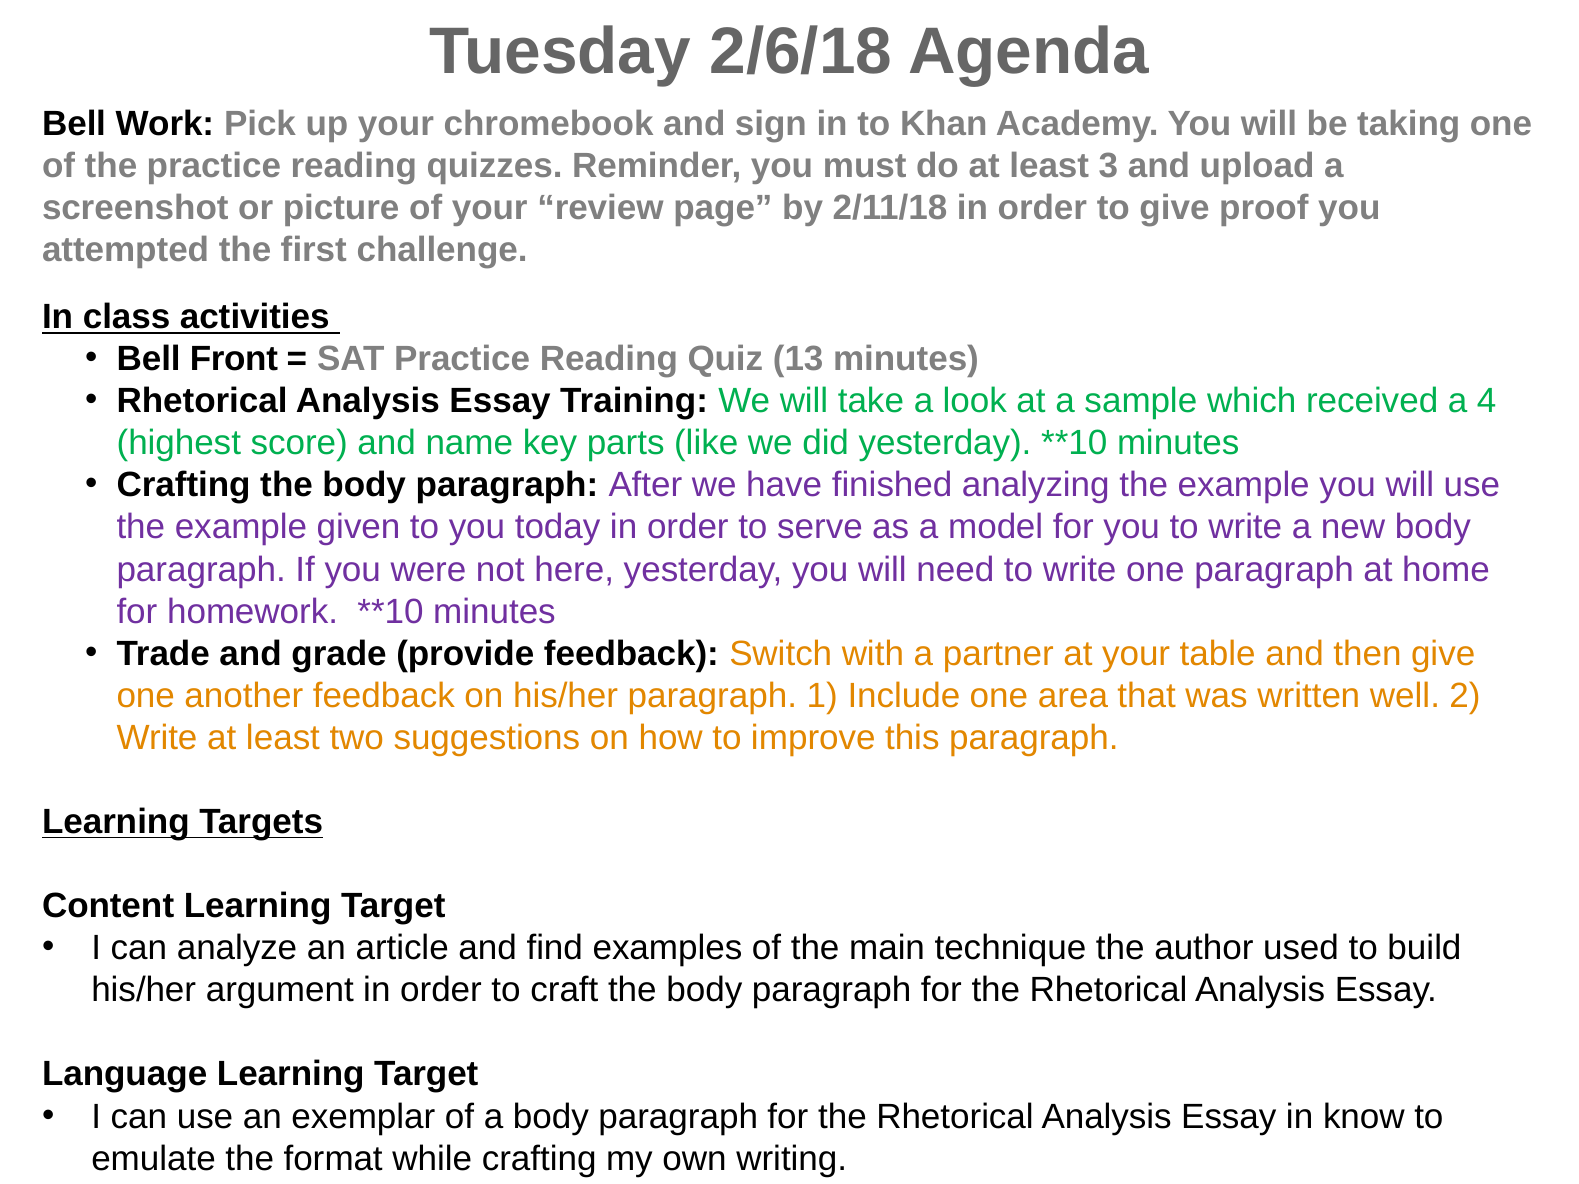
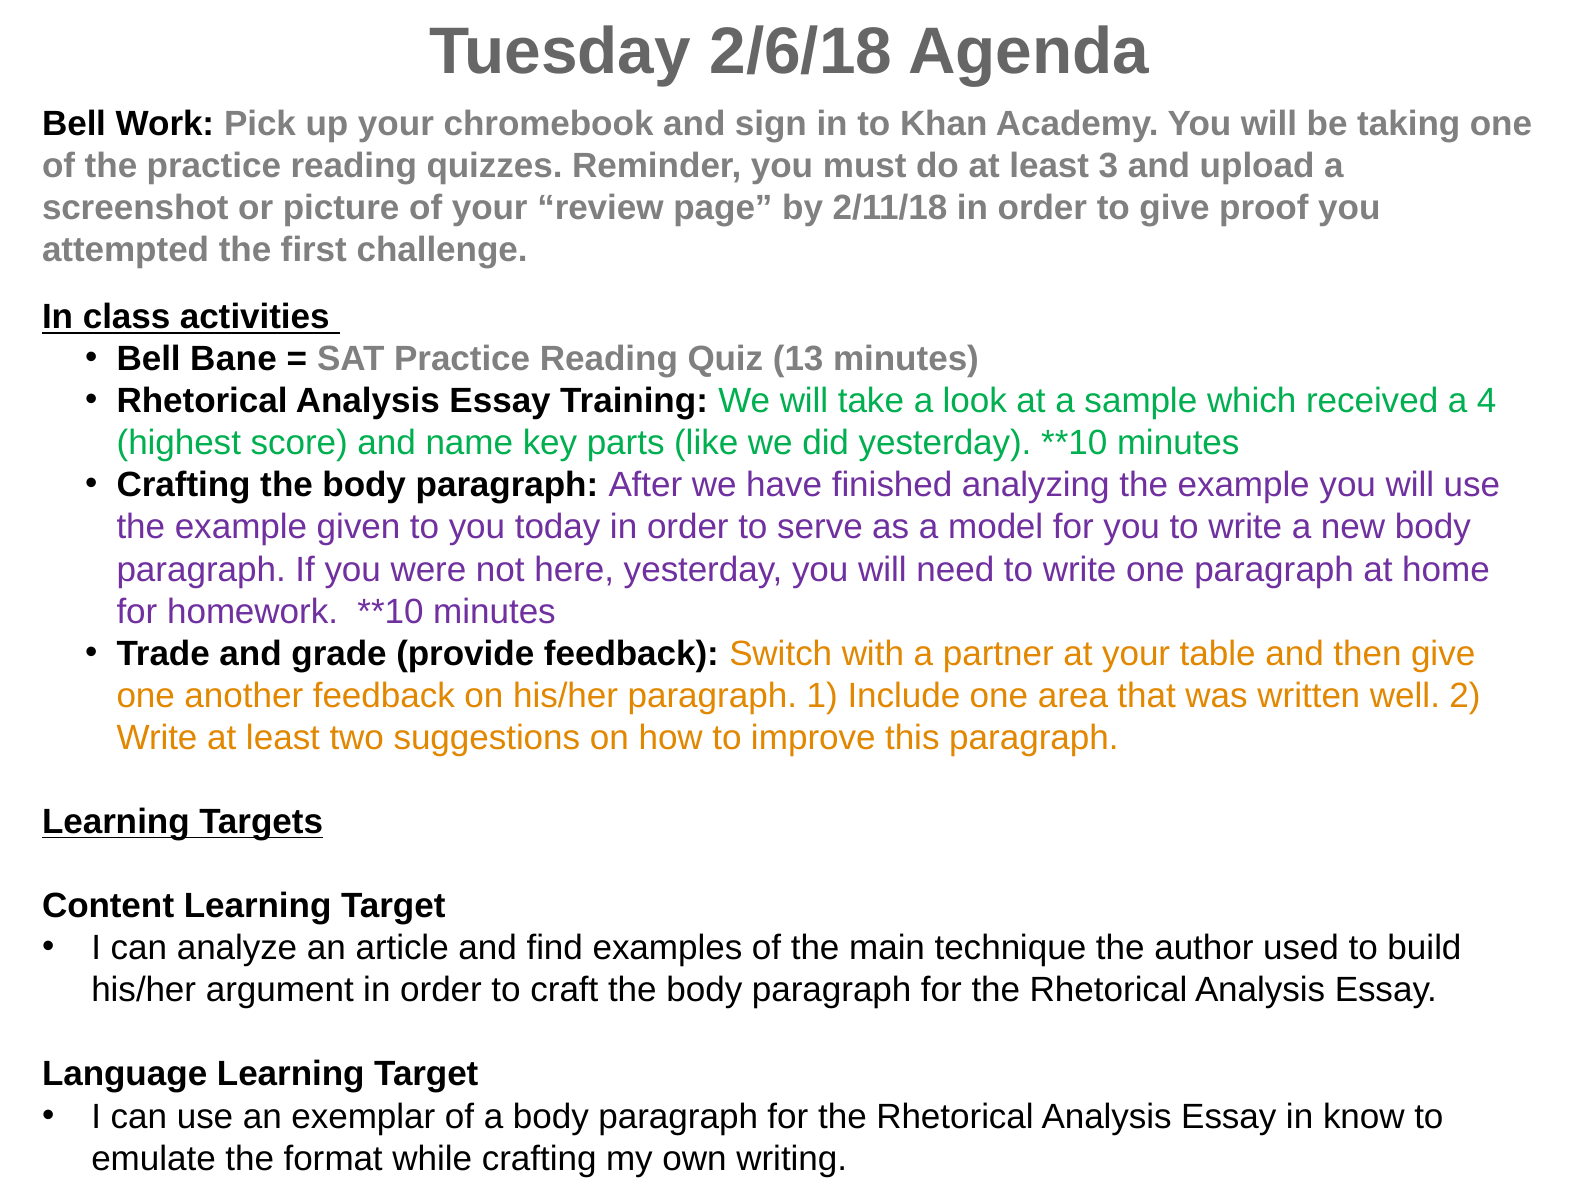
Front: Front -> Bane
